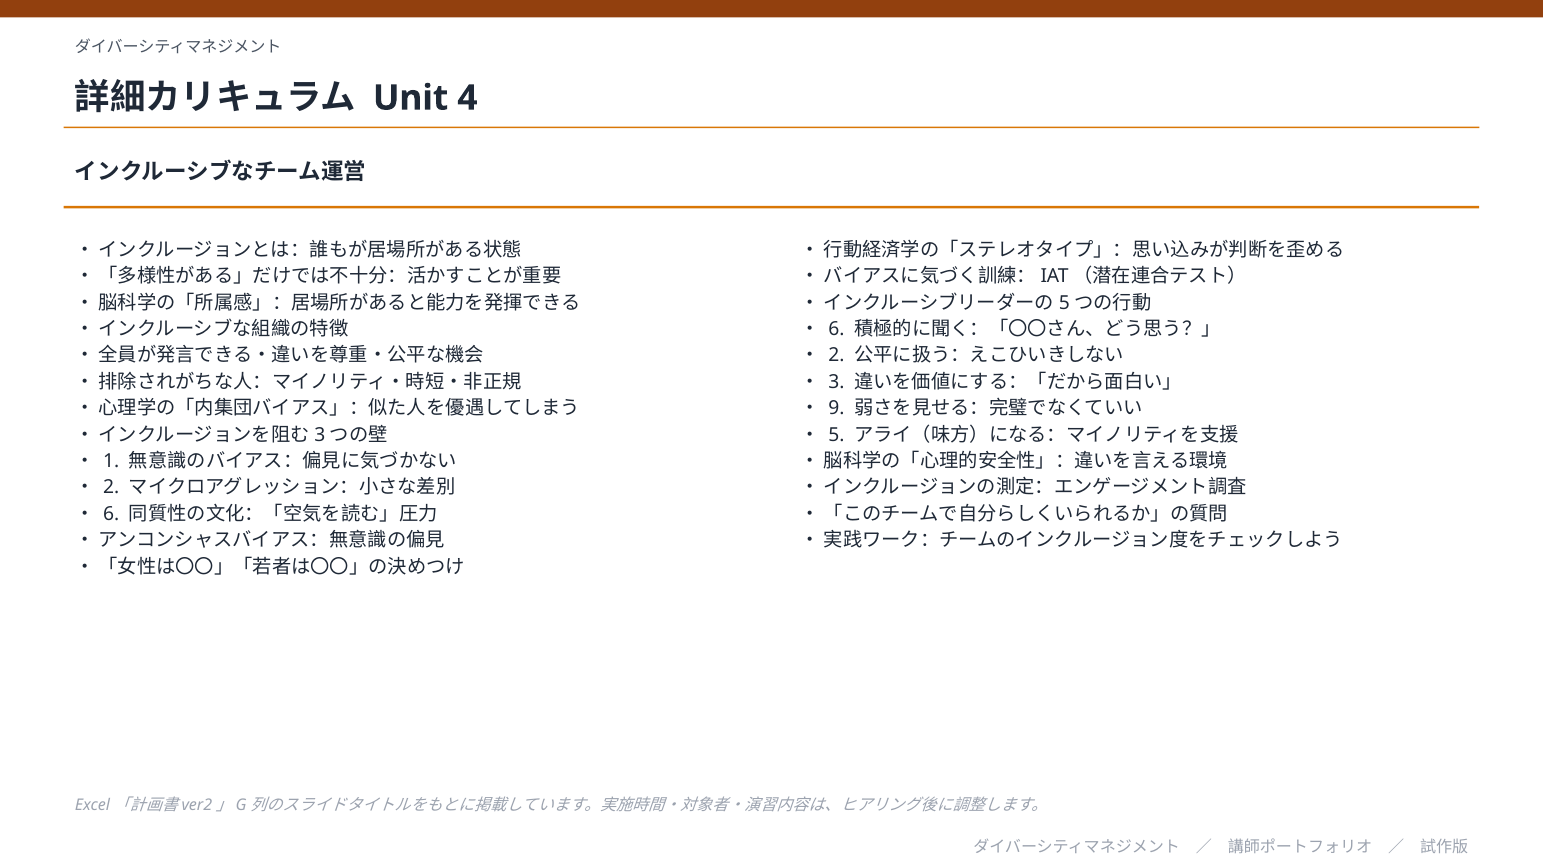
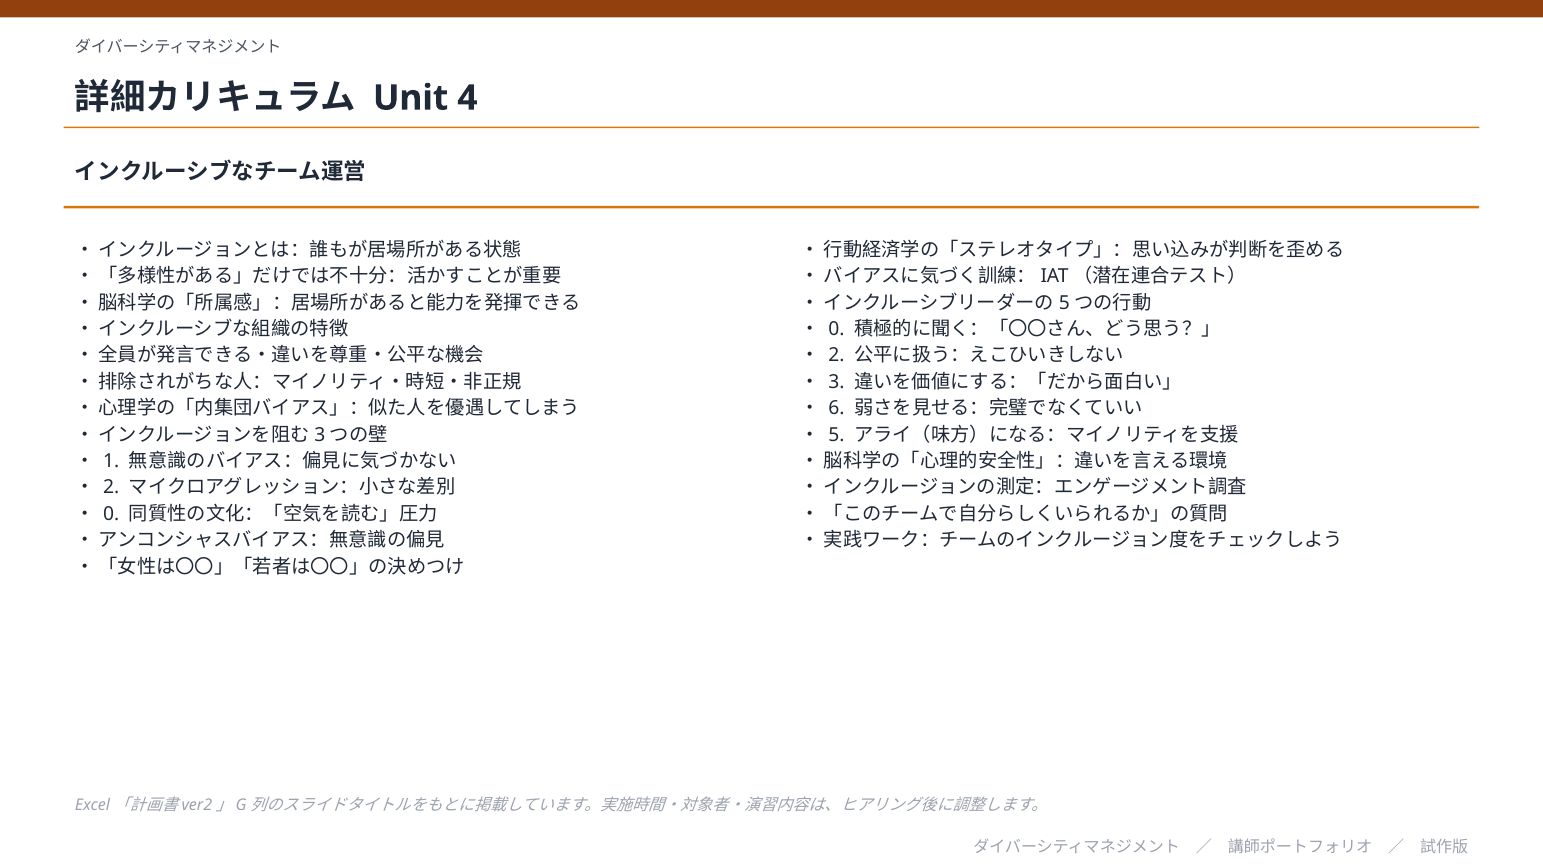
6 at (836, 329): 6 -> 0
9: 9 -> 6
6 at (111, 514): 6 -> 0
